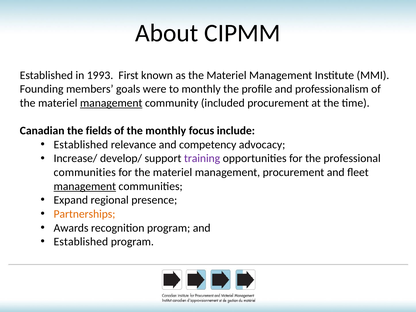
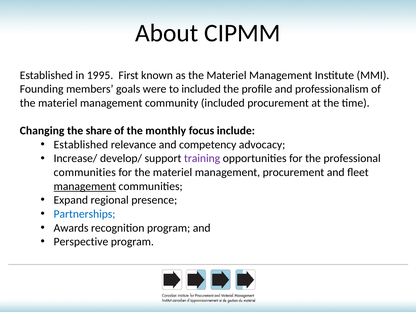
1993: 1993 -> 1995
to monthly: monthly -> included
management at (111, 103) underline: present -> none
Canadian: Canadian -> Changing
fields: fields -> share
Partnerships colour: orange -> blue
Established at (81, 242): Established -> Perspective
